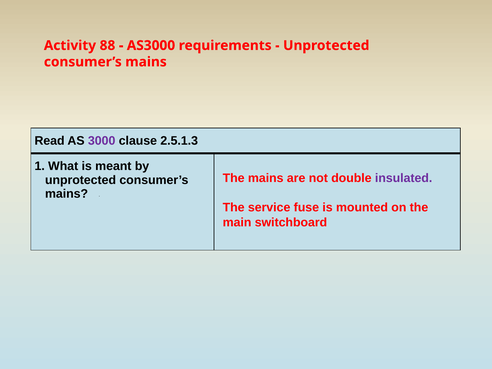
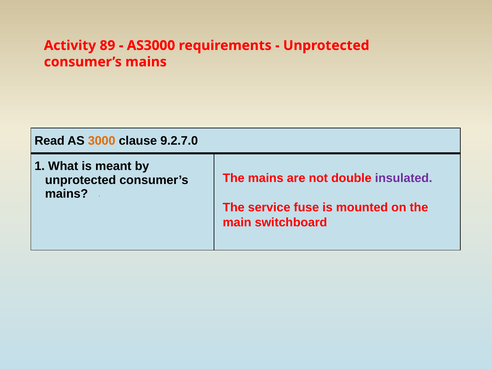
88: 88 -> 89
3000 colour: purple -> orange
2.5.1.3: 2.5.1.3 -> 9.2.7.0
